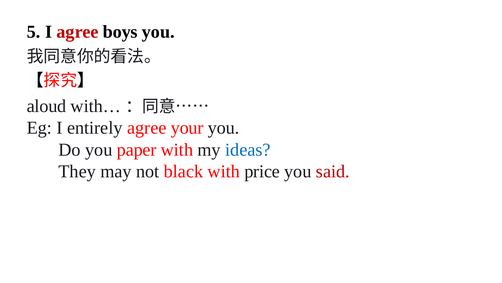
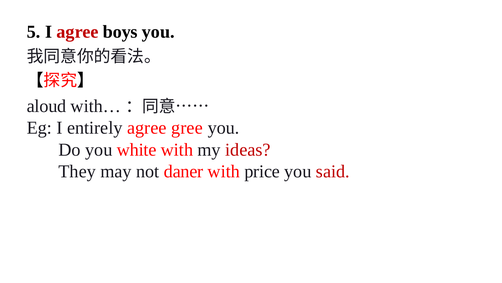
your: your -> gree
paper: paper -> white
ideas colour: blue -> red
black: black -> daner
